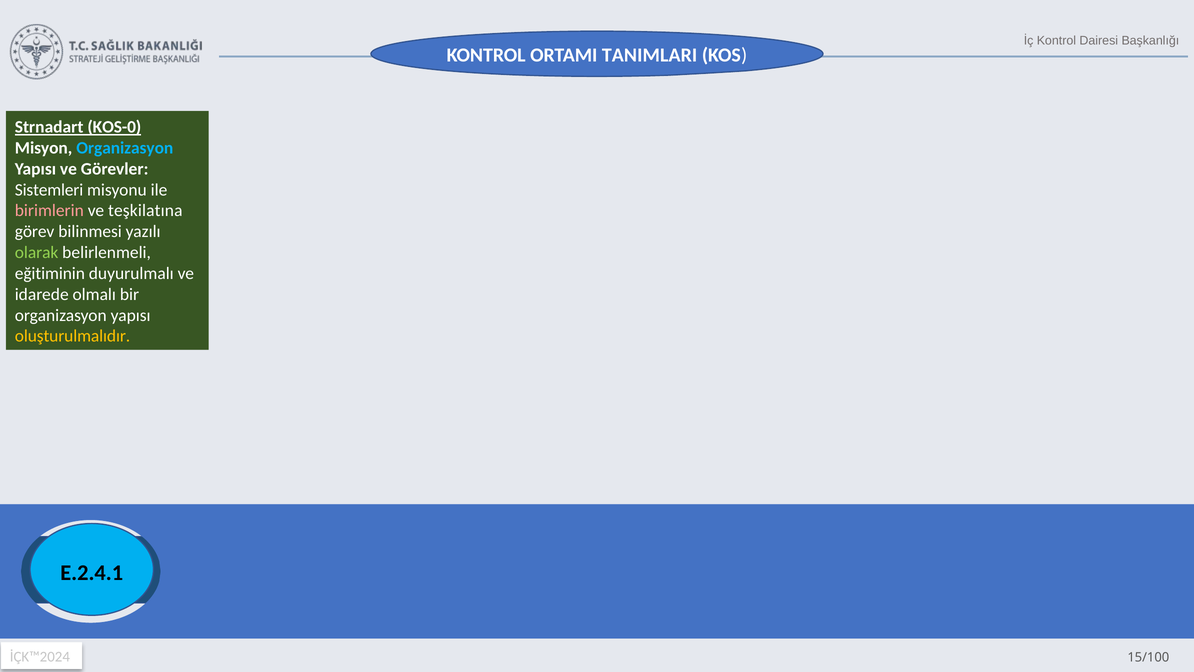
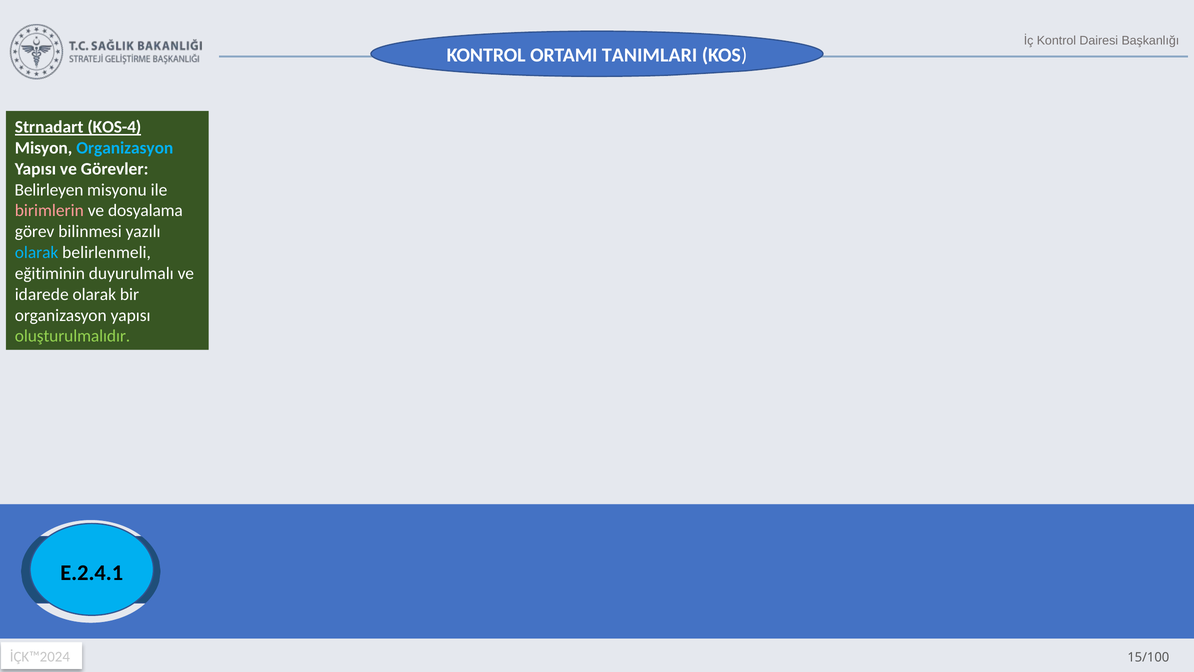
KOS-0: KOS-0 -> KOS-4
Sistemleri: Sistemleri -> Belirleyen
teşkilatına: teşkilatına -> dosyalama
olarak at (37, 252) colour: light green -> light blue
idarede olmalı: olmalı -> olarak
oluşturulmalıdır colour: yellow -> light green
